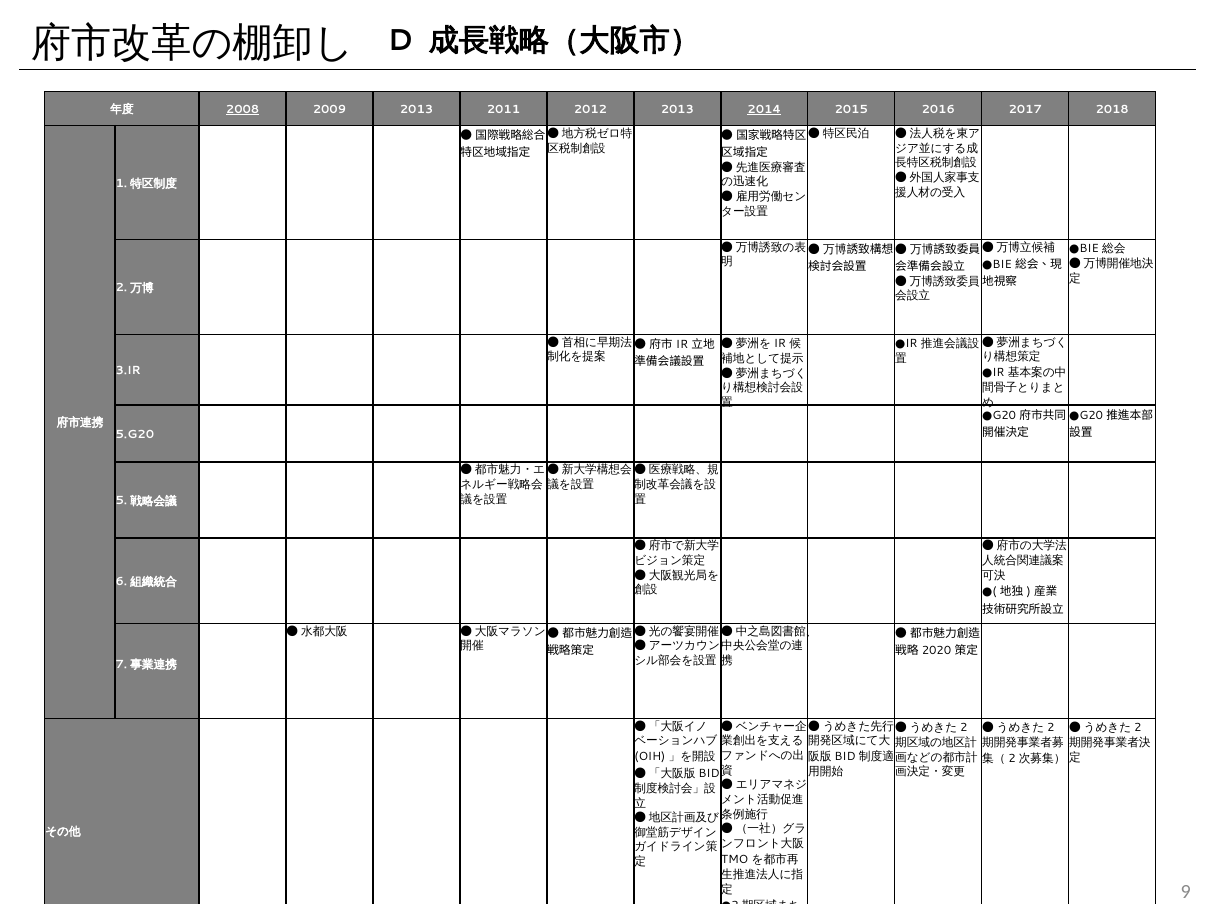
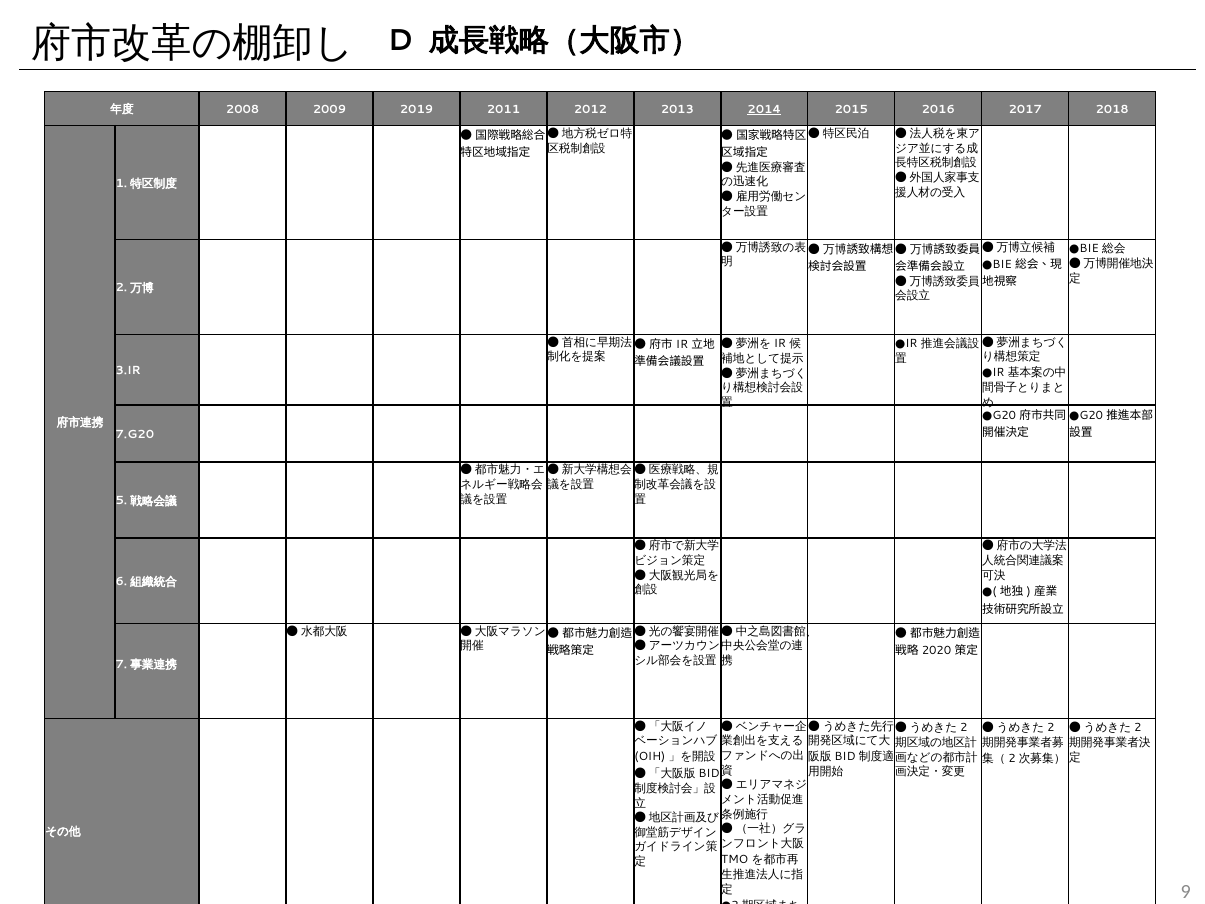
2008 underline: present -> none
2009 2013: 2013 -> 2019
5.G20: 5.G20 -> 7.G20
